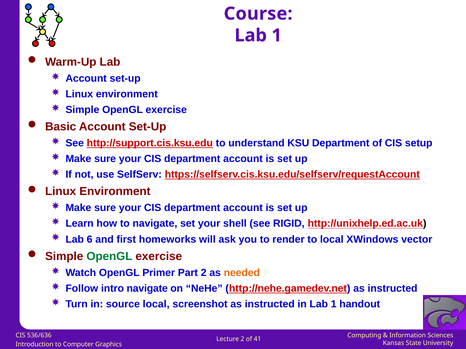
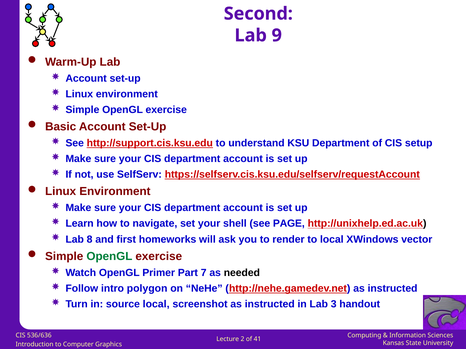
Course: Course -> Second
1 at (277, 35): 1 -> 9
RIGID: RIGID -> PAGE
6: 6 -> 8
Part 2: 2 -> 7
needed colour: orange -> black
intro navigate: navigate -> polygon
in Lab 1: 1 -> 3
